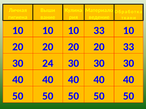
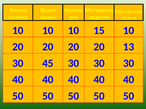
10 33: 33 -> 15
20 33: 33 -> 13
24: 24 -> 45
